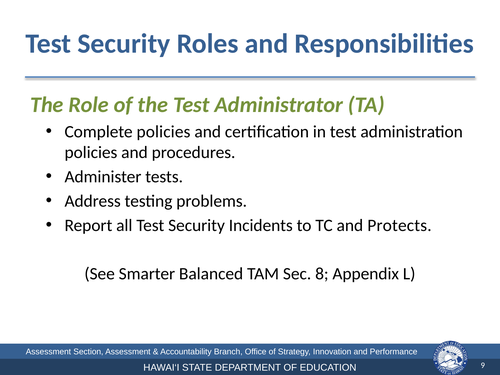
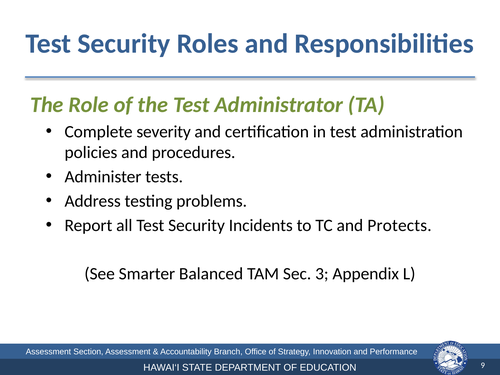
Complete policies: policies -> severity
8: 8 -> 3
